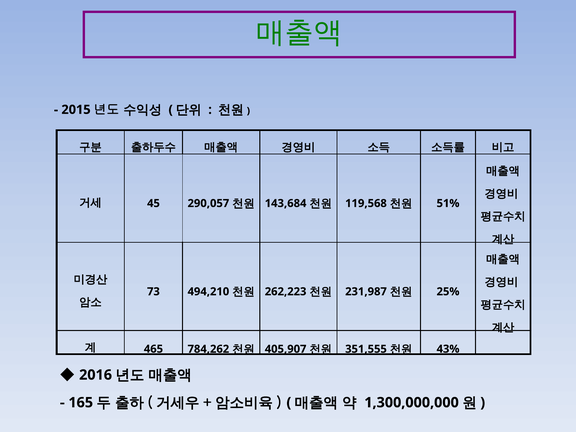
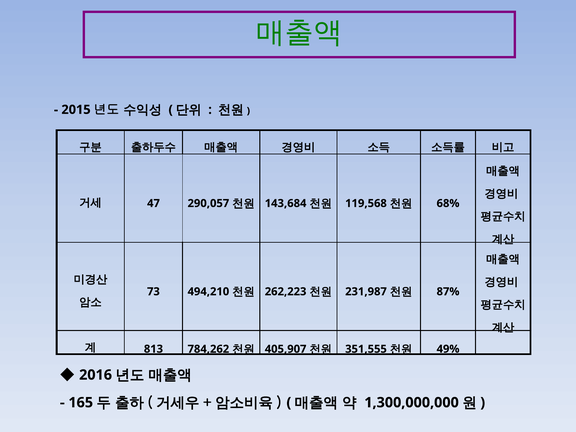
45: 45 -> 47
51%: 51% -> 68%
25%: 25% -> 87%
465: 465 -> 813
43%: 43% -> 49%
